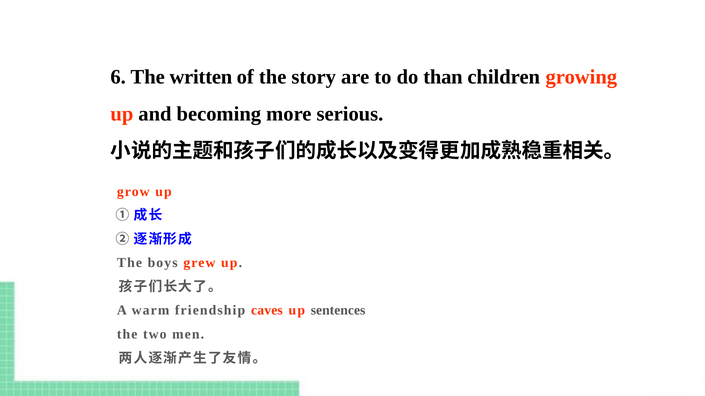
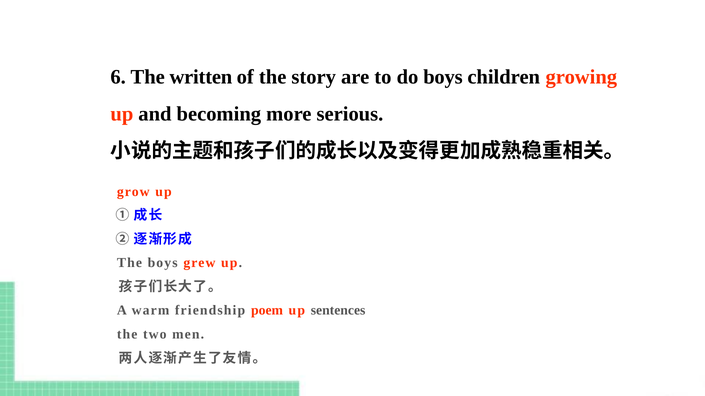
do than: than -> boys
caves: caves -> poem
